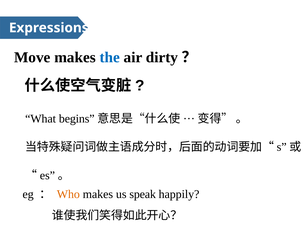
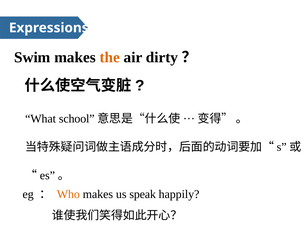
Move: Move -> Swim
the colour: blue -> orange
begins: begins -> school
